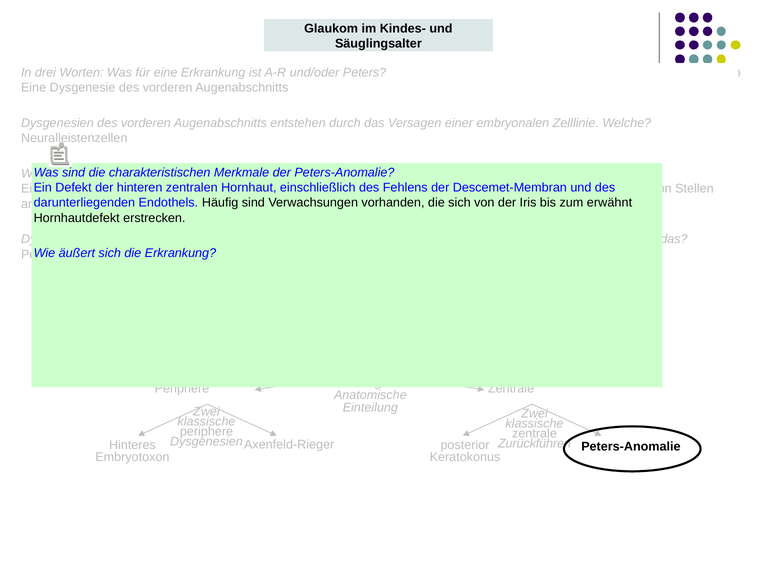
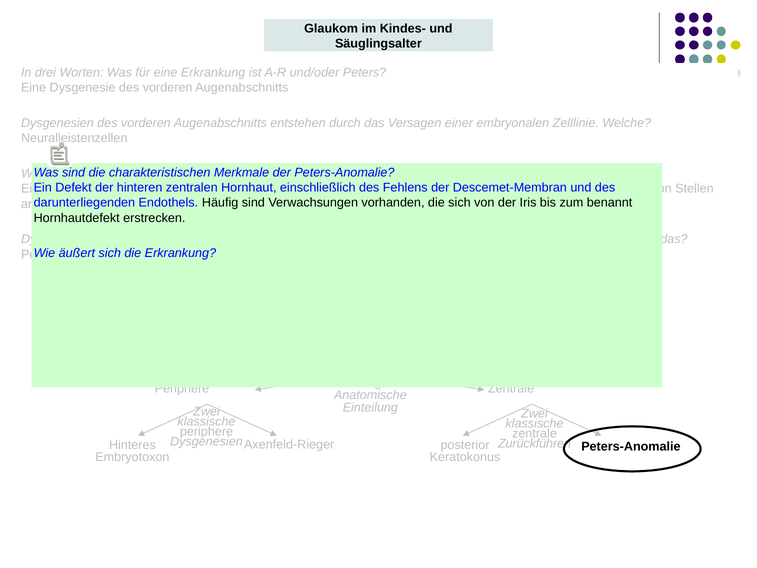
erwähnt: erwähnt -> benannt
